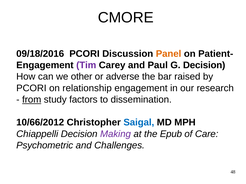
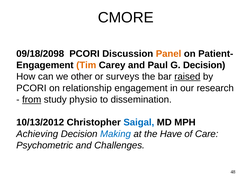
09/18/2016: 09/18/2016 -> 09/18/2098
Tim colour: purple -> orange
adverse: adverse -> surveys
raised underline: none -> present
factors: factors -> physio
10/66/2012: 10/66/2012 -> 10/13/2012
Chiappelli: Chiappelli -> Achieving
Making colour: purple -> blue
Epub: Epub -> Have
